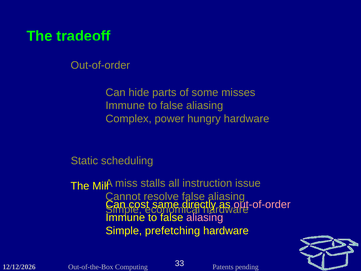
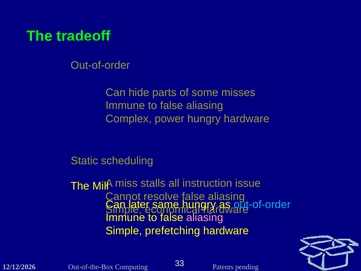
cost: cost -> later
directly at (199, 204): directly -> hungry
out-of-order at (262, 204) colour: pink -> light blue
